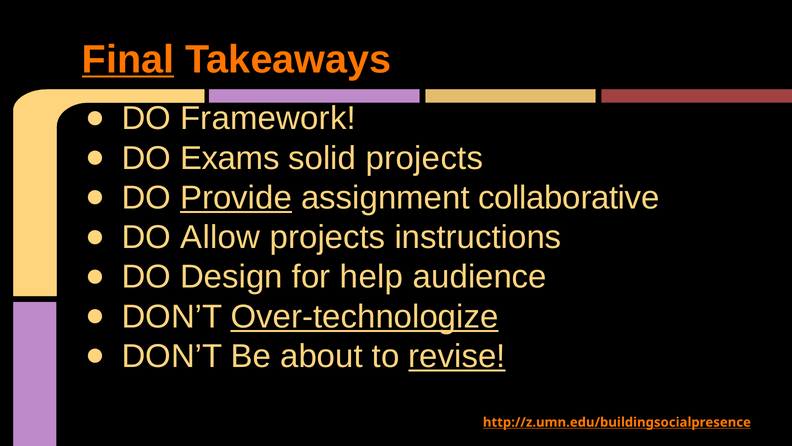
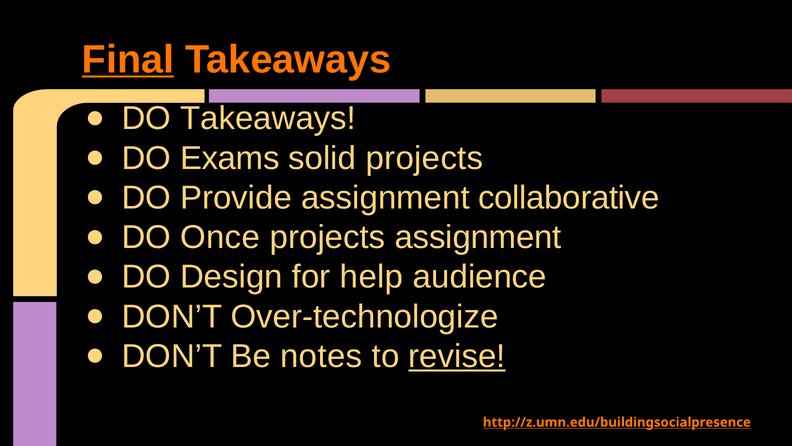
DO Framework: Framework -> Takeaways
Provide underline: present -> none
Allow: Allow -> Once
projects instructions: instructions -> assignment
Over-technologize underline: present -> none
about: about -> notes
